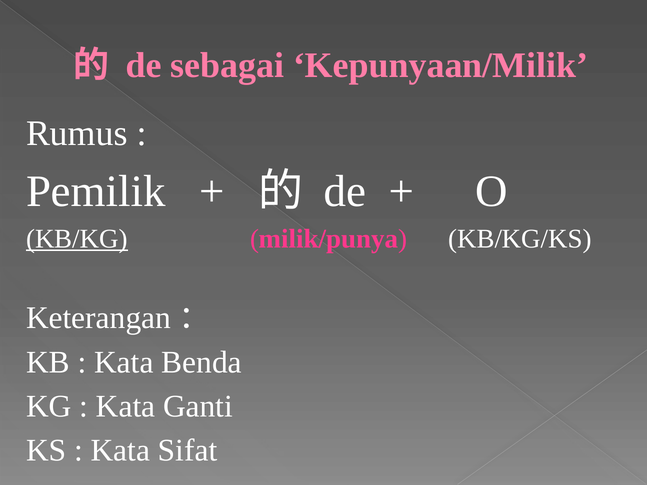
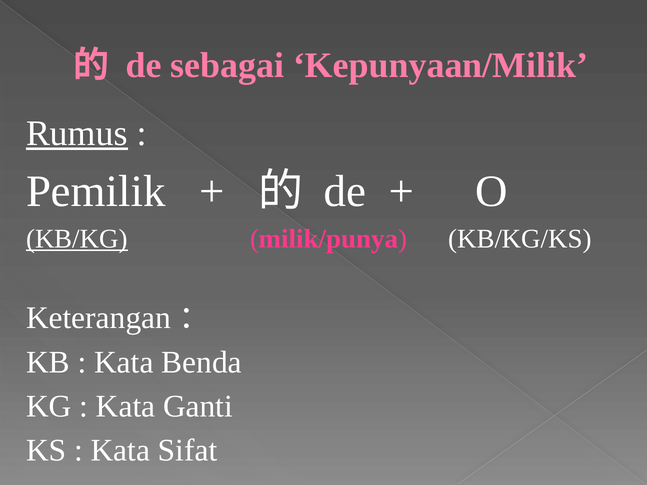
Rumus underline: none -> present
